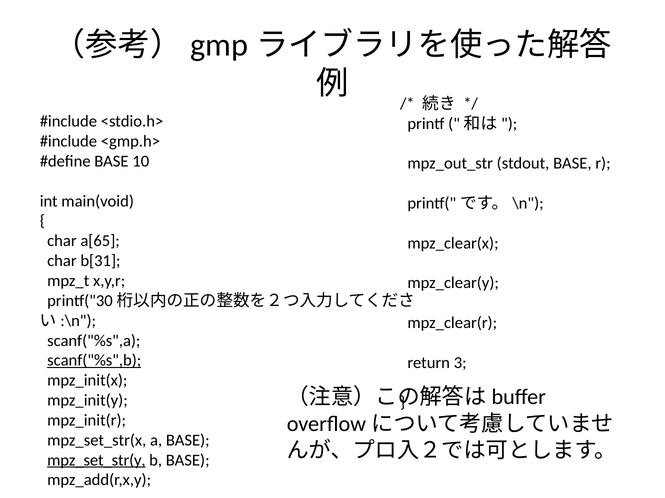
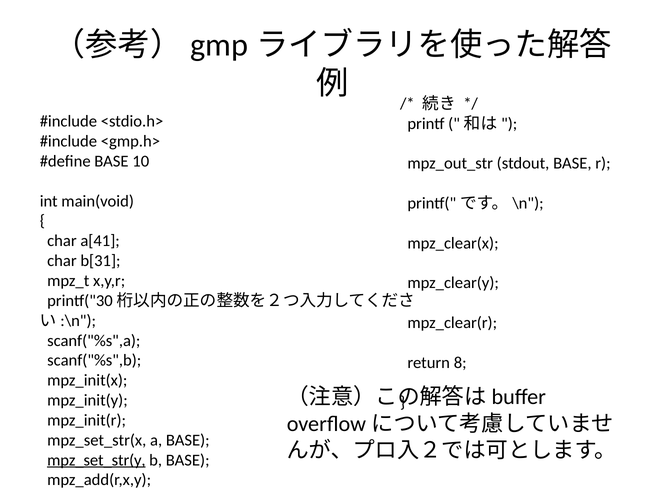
a[65: a[65 -> a[41
scanf("%s",b underline: present -> none
3: 3 -> 8
